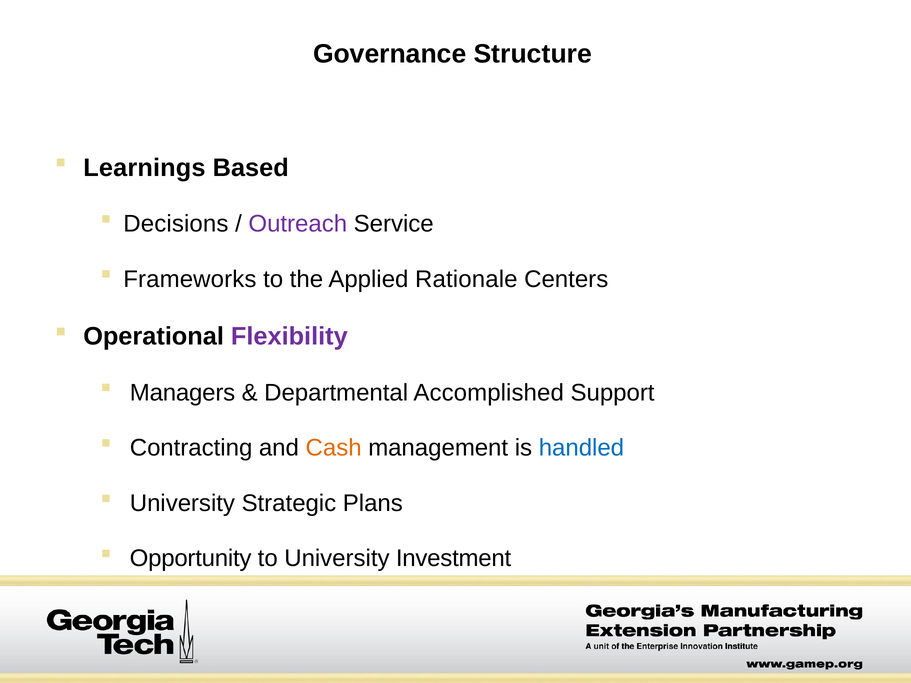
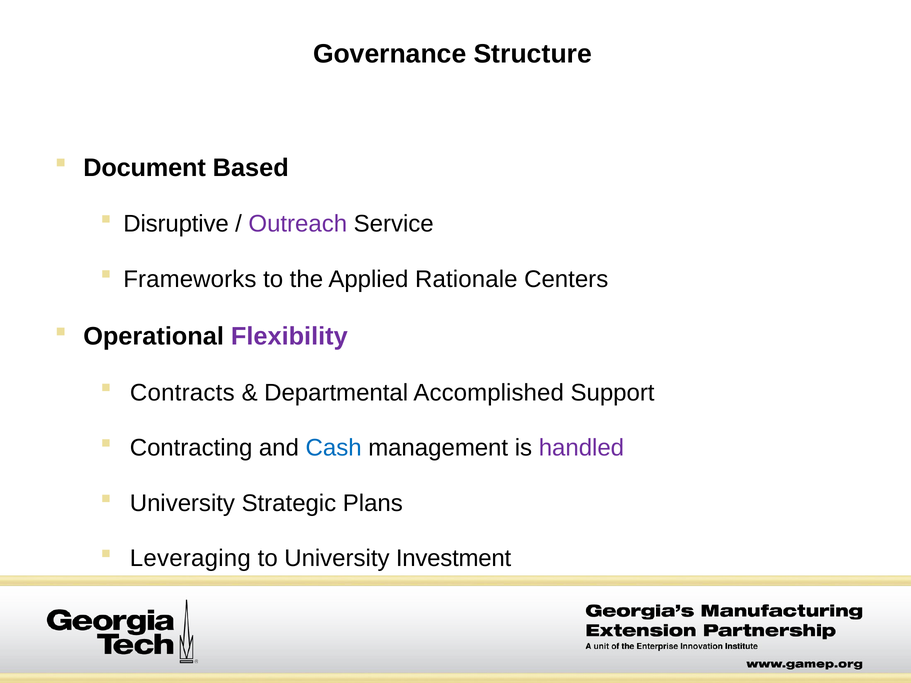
Learnings: Learnings -> Document
Decisions: Decisions -> Disruptive
Managers: Managers -> Contracts
Cash colour: orange -> blue
handled colour: blue -> purple
Opportunity: Opportunity -> Leveraging
